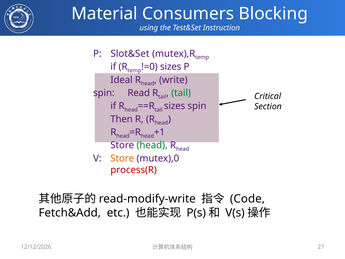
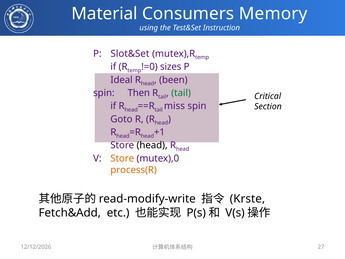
Blocking: Blocking -> Memory
write: write -> been
Read: Read -> Then
tail sizes: sizes -> miss
Then: Then -> Goto
head at (152, 145) colour: green -> black
process(R colour: red -> orange
Code: Code -> Krste
